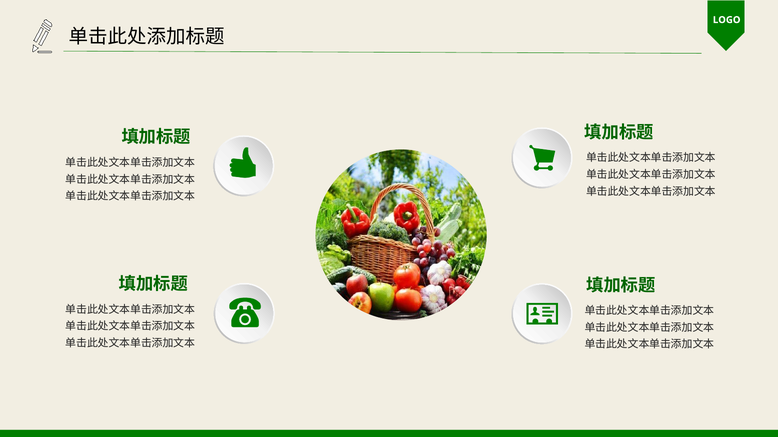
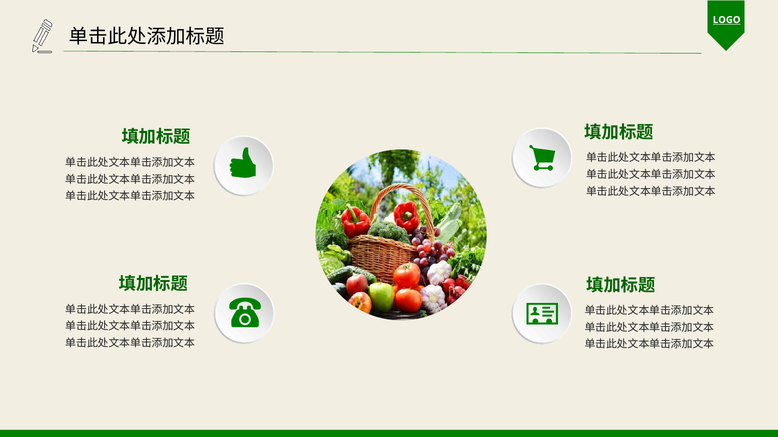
LOGO underline: none -> present
